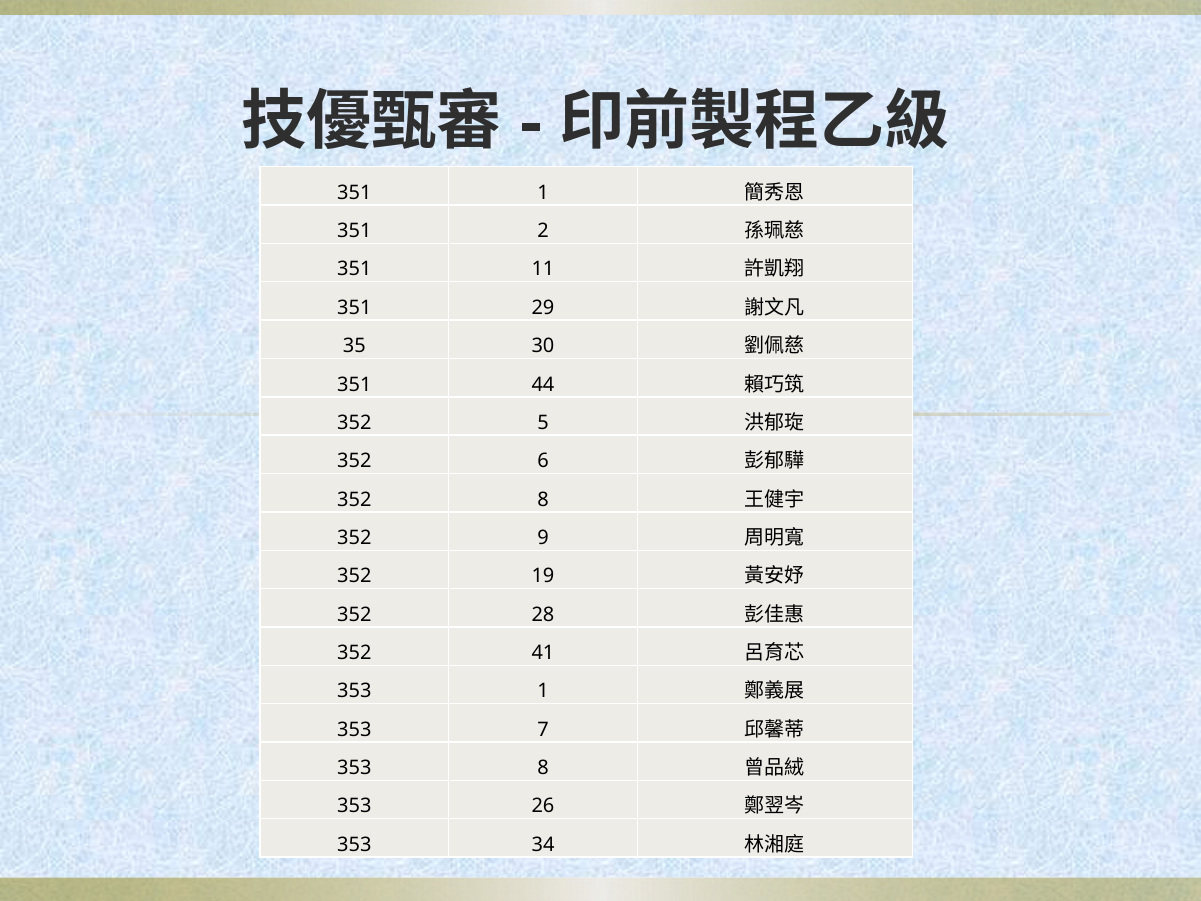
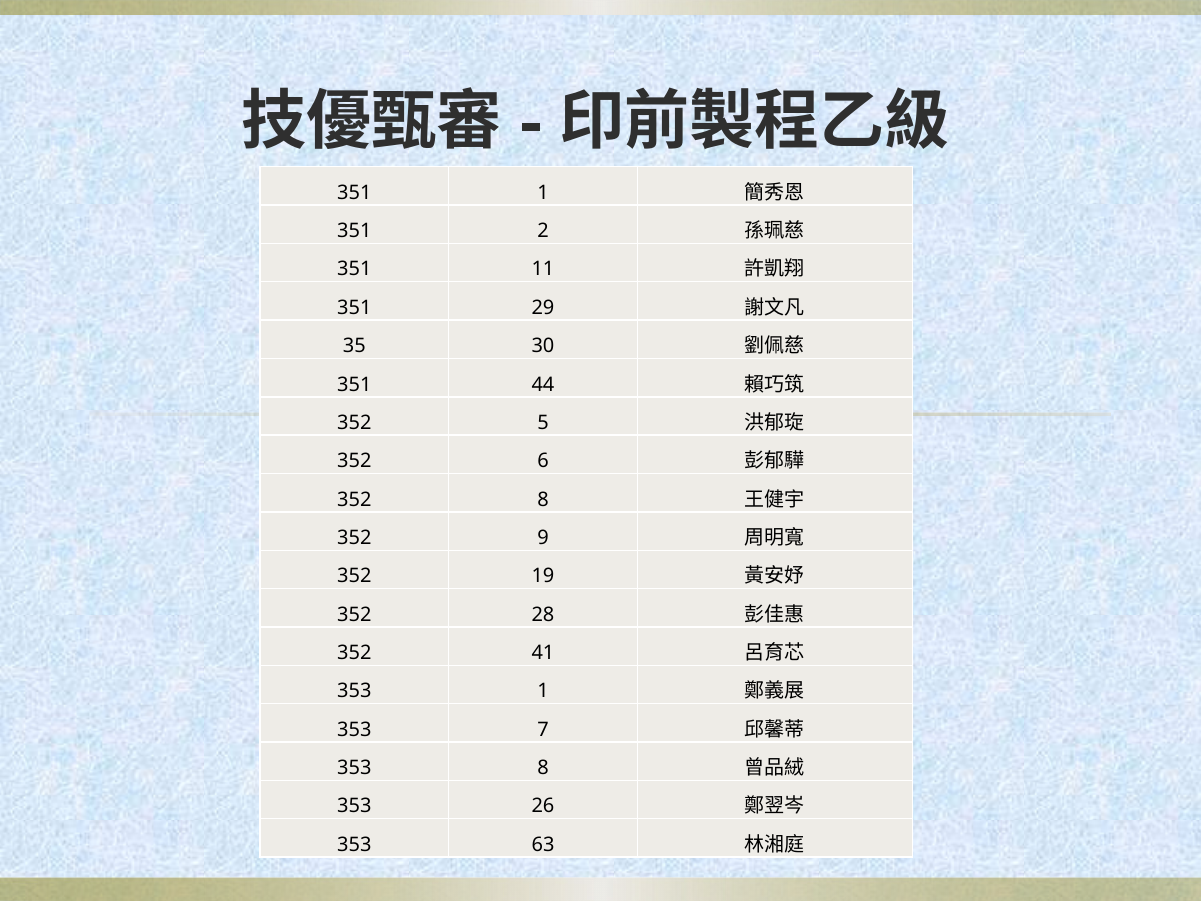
34: 34 -> 63
